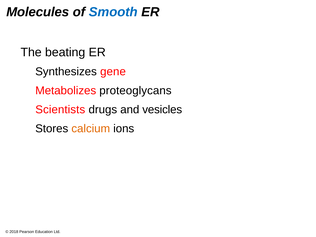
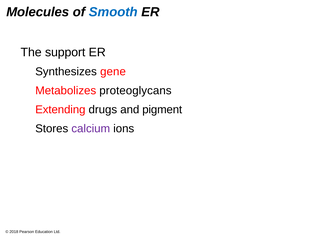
beating: beating -> support
Scientists: Scientists -> Extending
vesicles: vesicles -> pigment
calcium colour: orange -> purple
